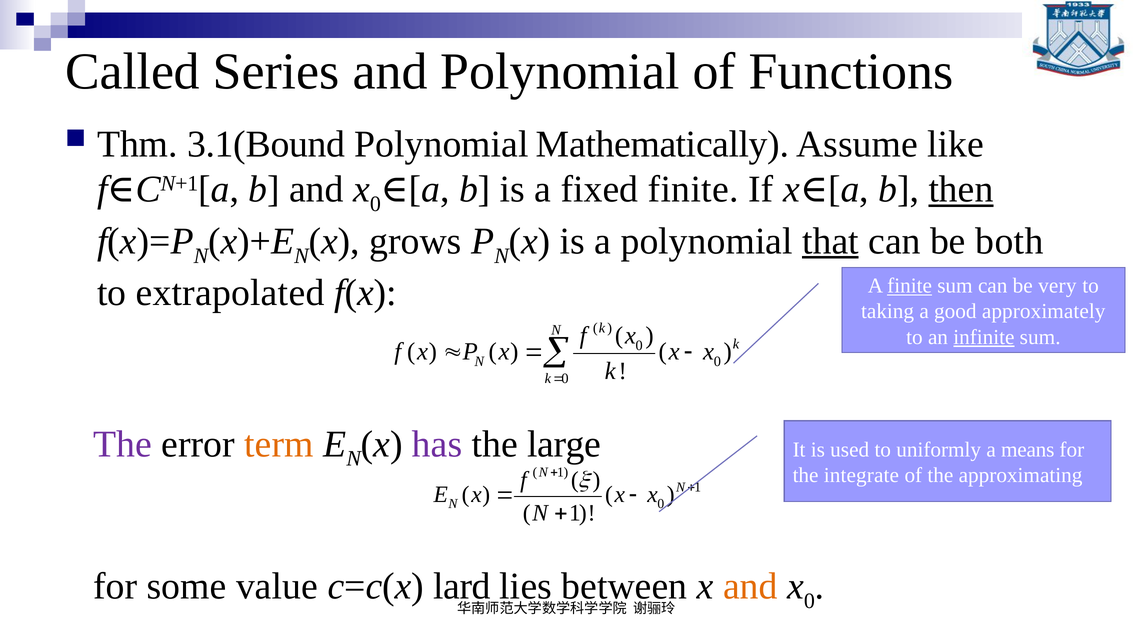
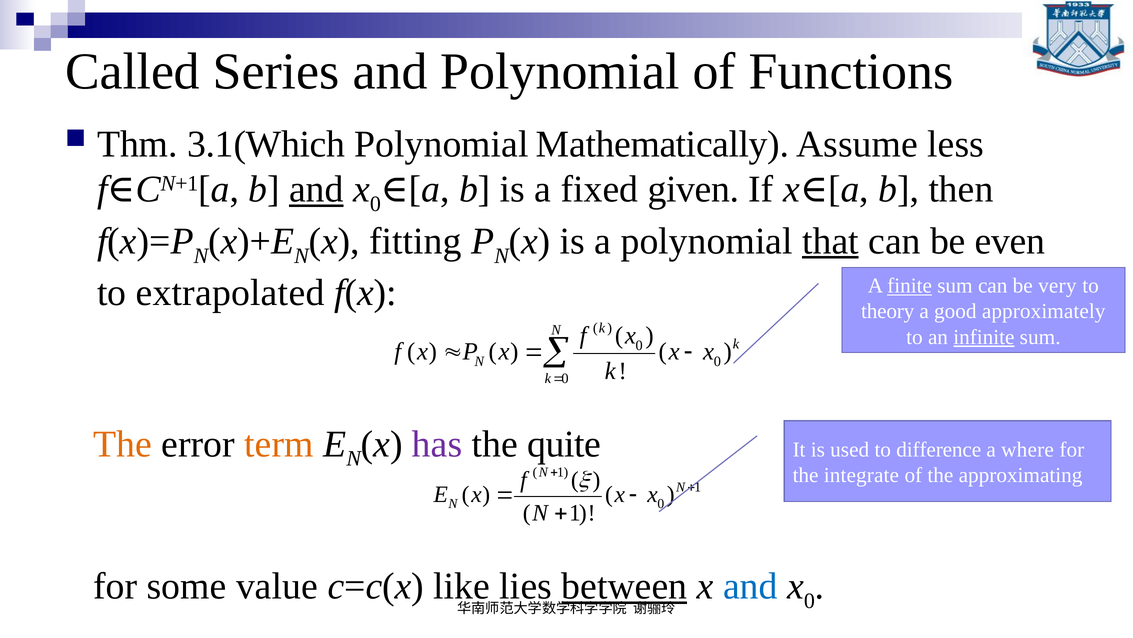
3.1(Bound: 3.1(Bound -> 3.1(Which
like: like -> less
and at (316, 189) underline: none -> present
fixed finite: finite -> given
then underline: present -> none
grows: grows -> fitting
both: both -> even
taking: taking -> theory
The at (123, 444) colour: purple -> orange
large: large -> quite
uniformly: uniformly -> difference
means: means -> where
lard: lard -> like
between underline: none -> present
and at (750, 586) colour: orange -> blue
